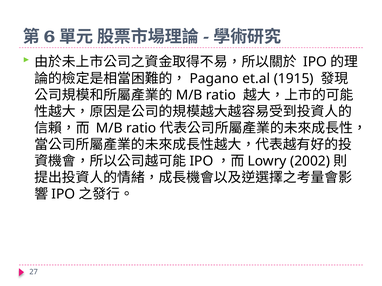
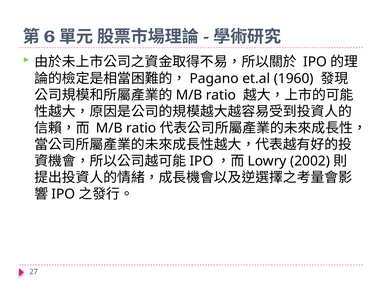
1915: 1915 -> 1960
